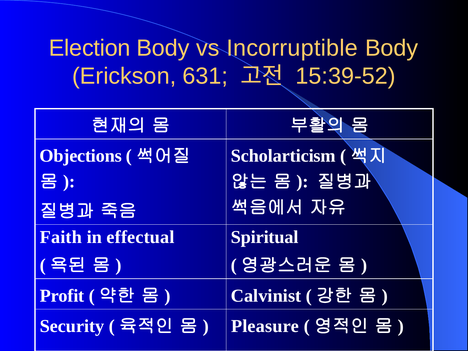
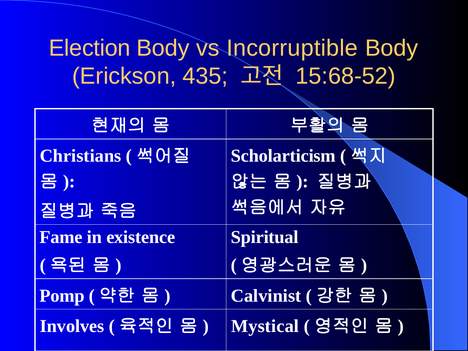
631: 631 -> 435
15:39-52: 15:39-52 -> 15:68-52
Objections: Objections -> Christians
Faith: Faith -> Fame
effectual: effectual -> existence
Profit: Profit -> Pomp
Security: Security -> Involves
Pleasure: Pleasure -> Mystical
